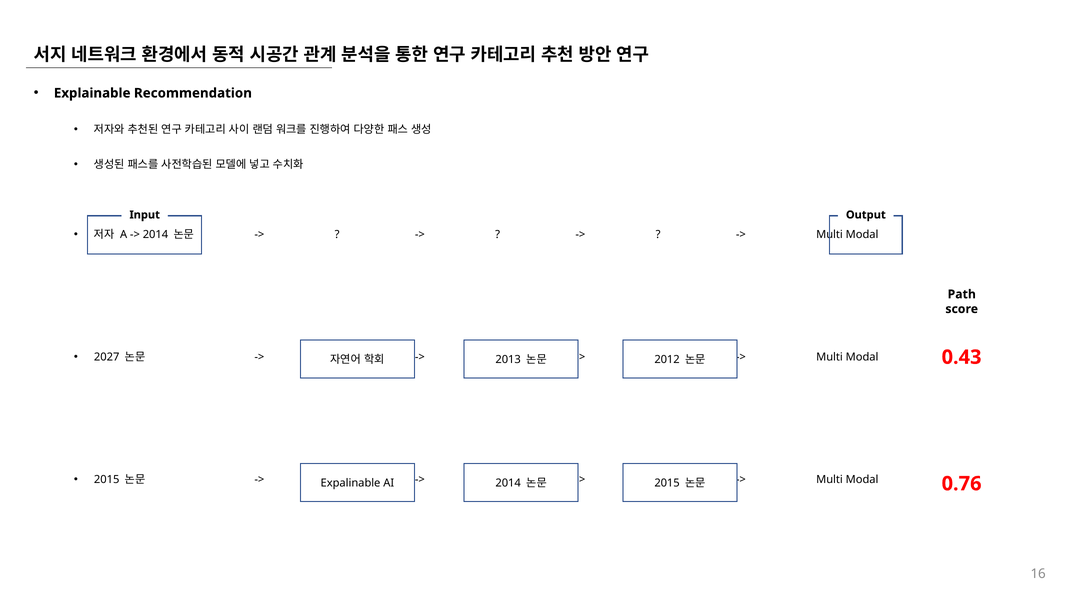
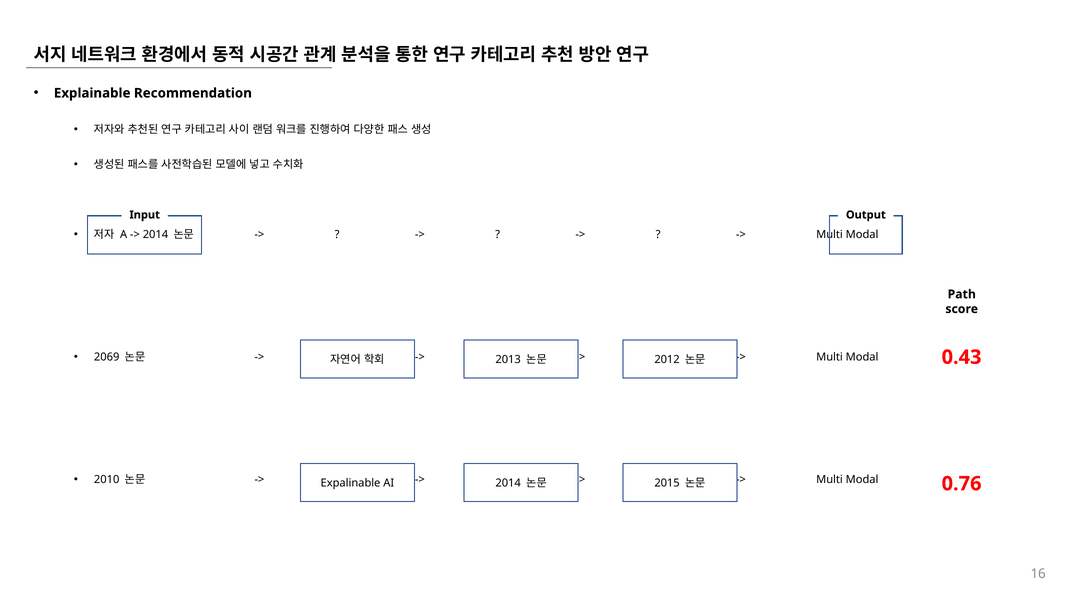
2027: 2027 -> 2069
2015 at (107, 480): 2015 -> 2010
